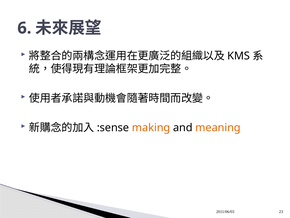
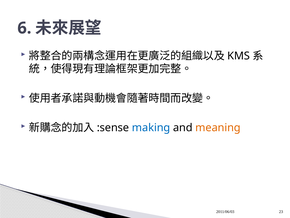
making colour: orange -> blue
